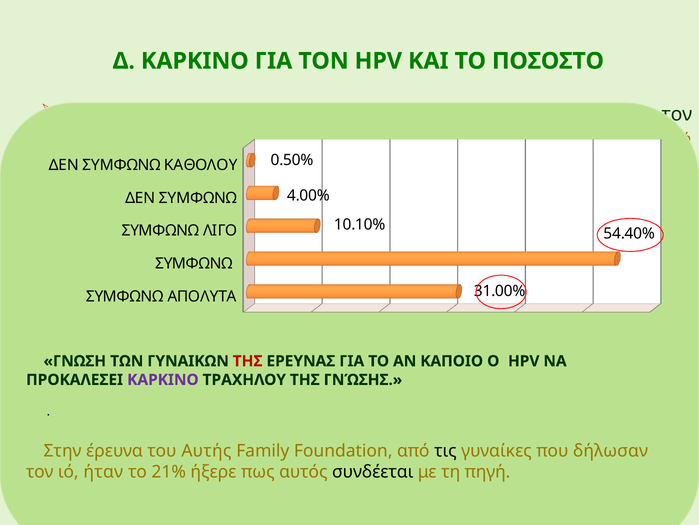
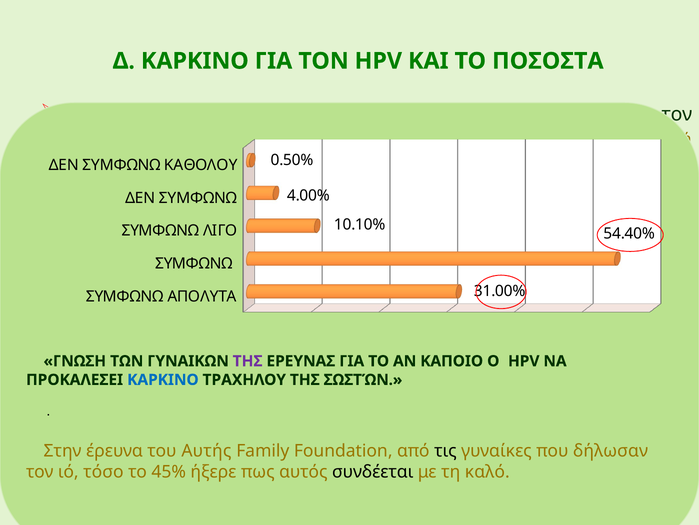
ΠΟΣΟΣΤΟ: ΠΟΣΟΣΤΟ -> ΠΟΣΟΣΤΑ
ΤΗΣ at (248, 361) colour: red -> purple
ΚΑΡΚΙΝΟ at (163, 379) colour: purple -> blue
ΓΝΏΣΗΣ: ΓΝΏΣΗΣ -> ΣΩΣΤΏΝ
ήταν: ήταν -> τόσο
21%: 21% -> 45%
πηγή: πηγή -> καλό
